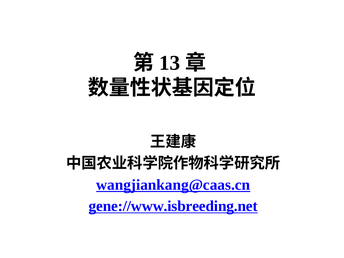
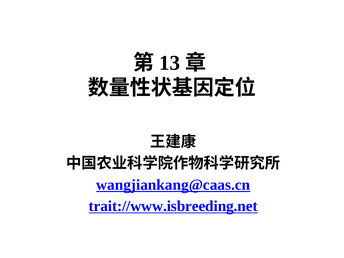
gene://www.isbreeding.net: gene://www.isbreeding.net -> trait://www.isbreeding.net
